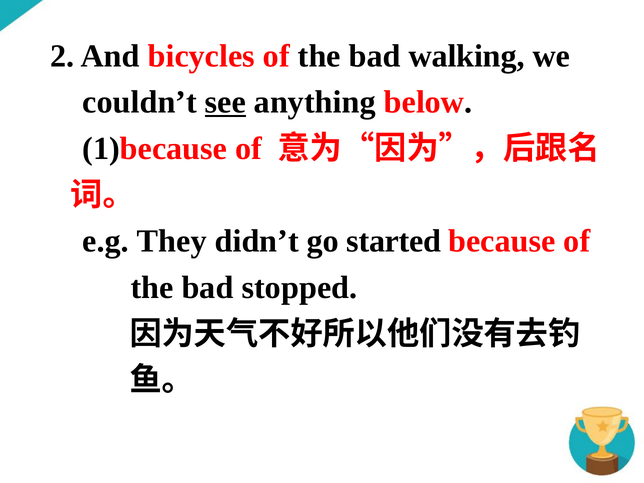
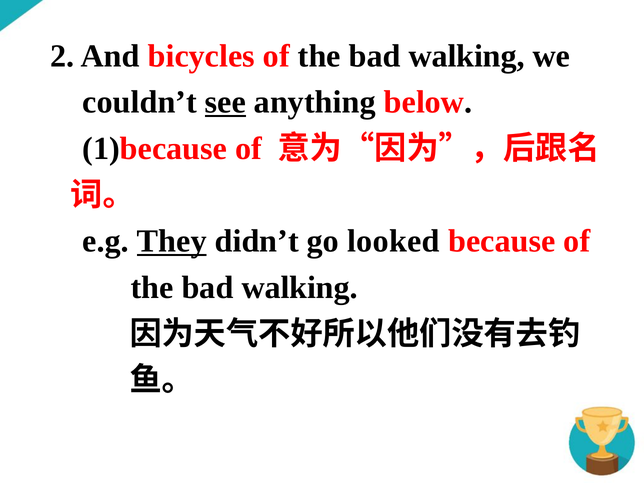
They underline: none -> present
started: started -> looked
stopped at (299, 288): stopped -> walking
